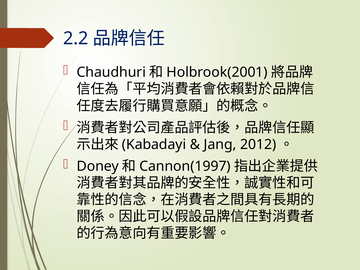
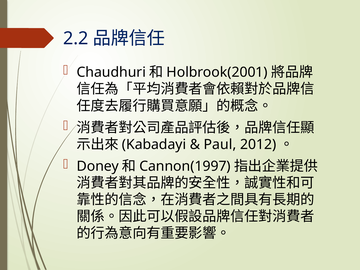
Jang: Jang -> Paul
